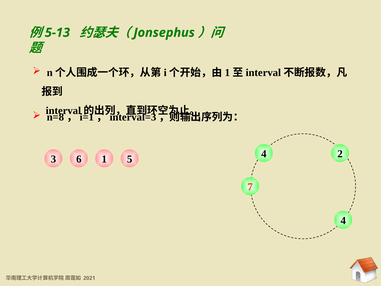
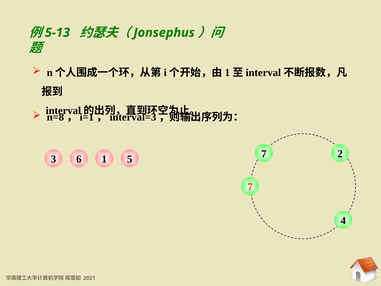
6 4: 4 -> 7
